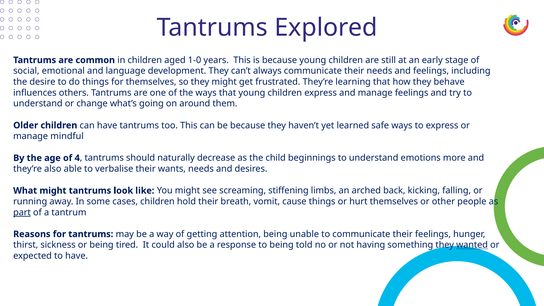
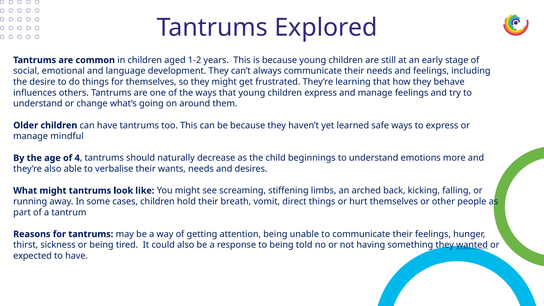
1-0: 1-0 -> 1-2
cause: cause -> direct
part underline: present -> none
